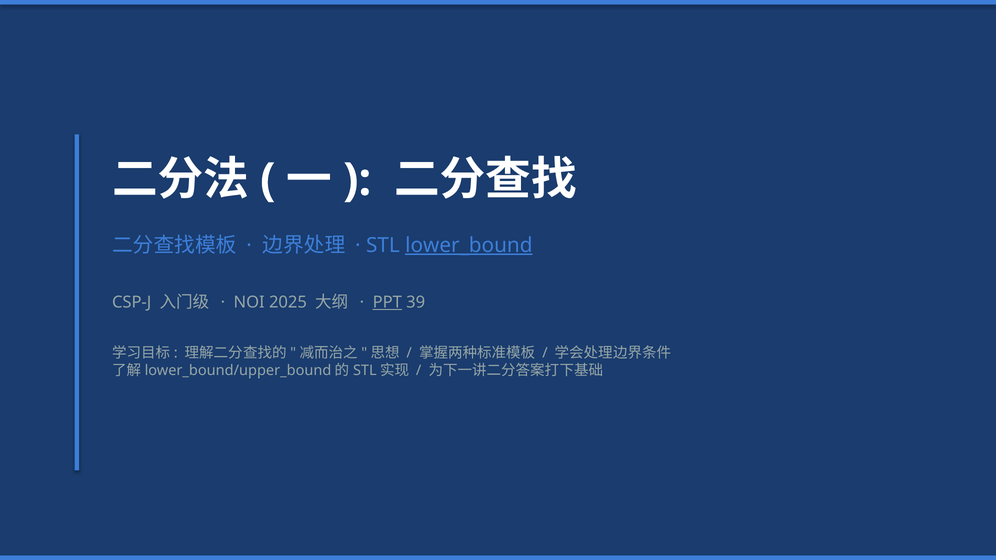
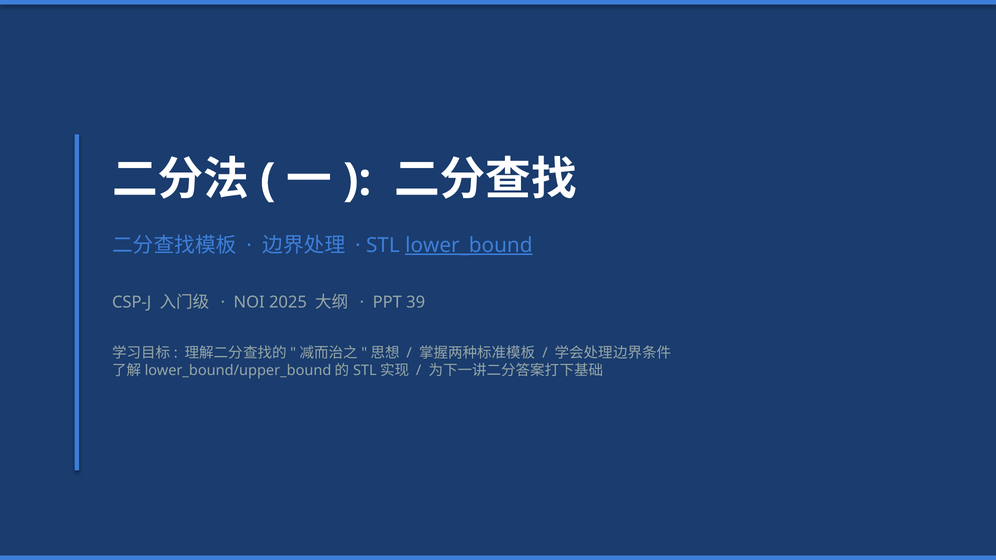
PPT underline: present -> none
